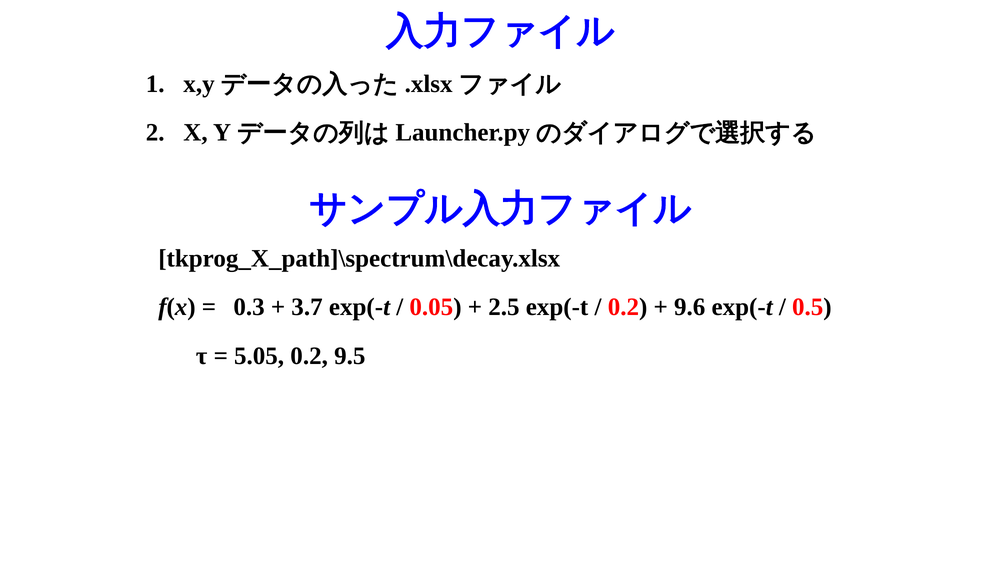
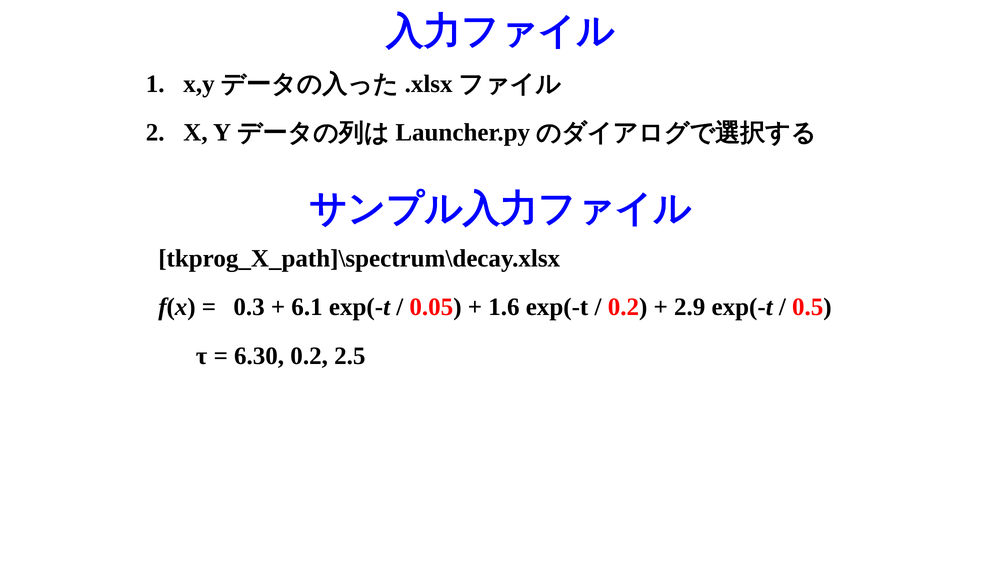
3.7: 3.7 -> 6.1
2.5: 2.5 -> 1.6
9.6: 9.6 -> 2.9
5.05: 5.05 -> 6.30
9.5: 9.5 -> 2.5
